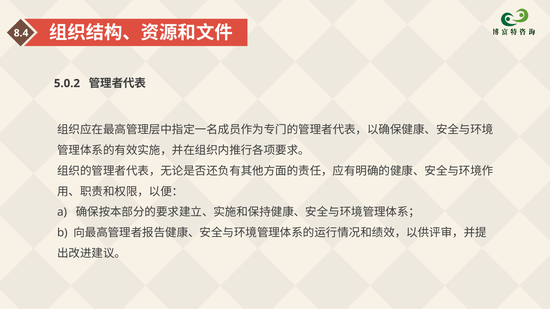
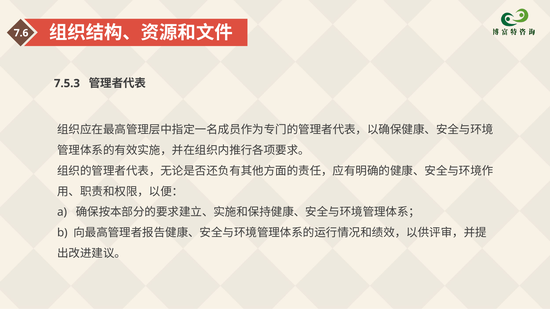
8.4: 8.4 -> 7.6
5.0.2: 5.0.2 -> 7.5.3
